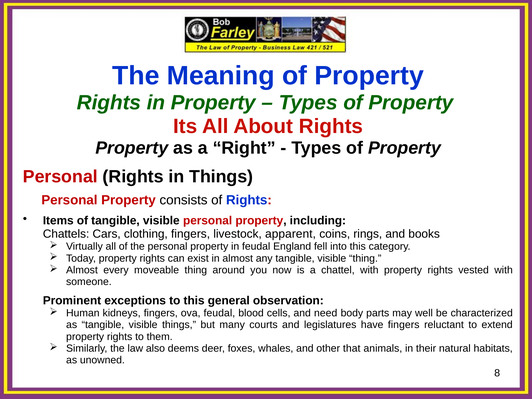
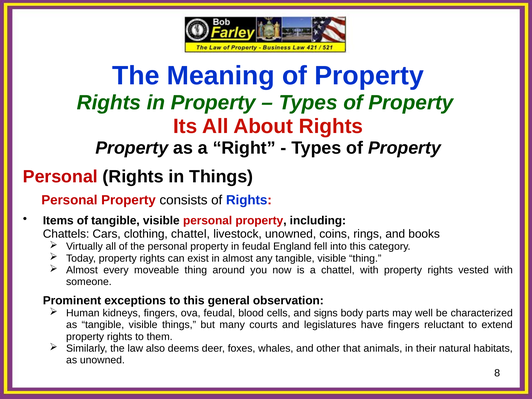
clothing fingers: fingers -> chattel
livestock apparent: apparent -> unowned
need: need -> signs
